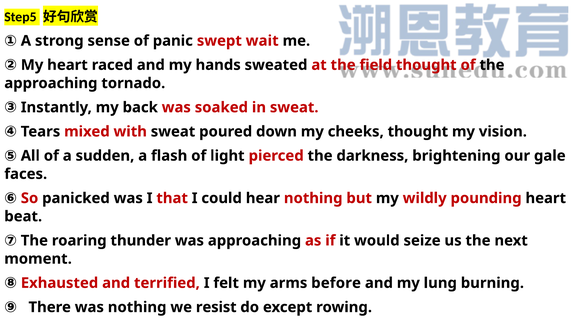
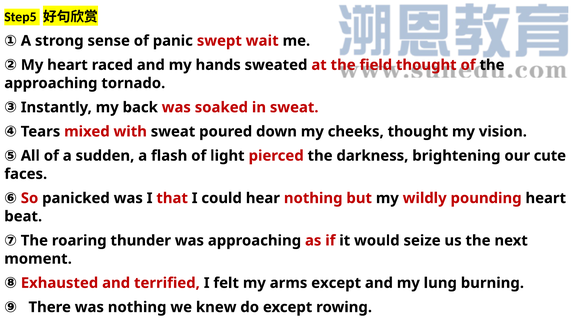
gale: gale -> cute
arms before: before -> except
resist: resist -> knew
